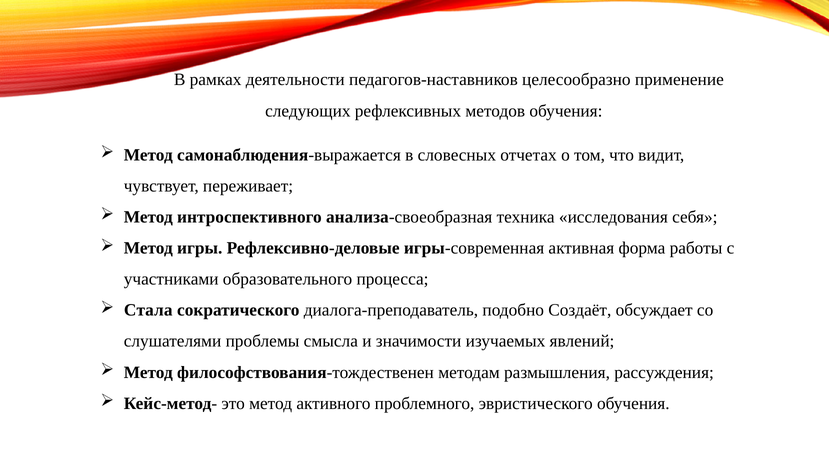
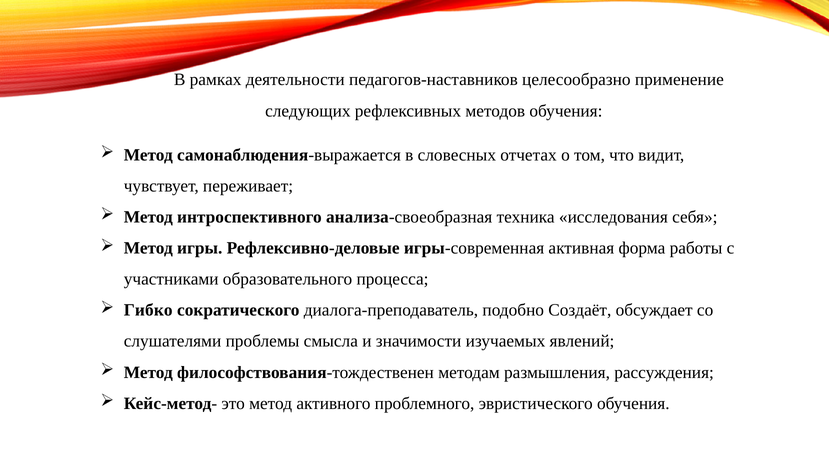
Стала: Стала -> Гибко
